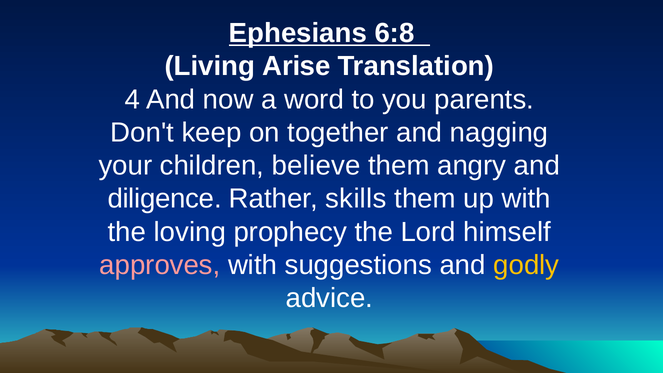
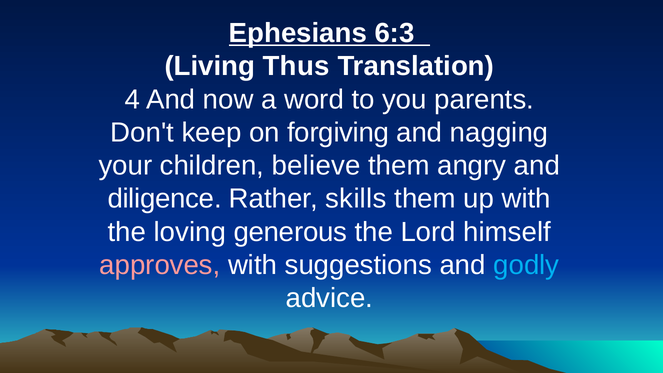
6:8: 6:8 -> 6:3
Arise: Arise -> Thus
together: together -> forgiving
prophecy: prophecy -> generous
godly colour: yellow -> light blue
